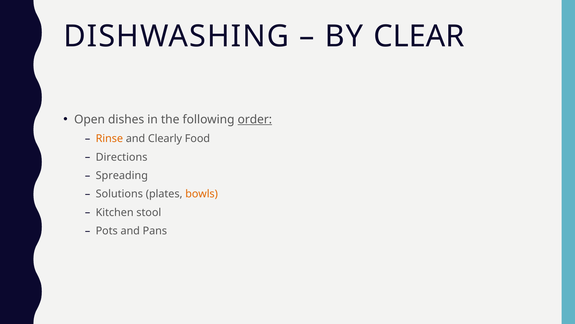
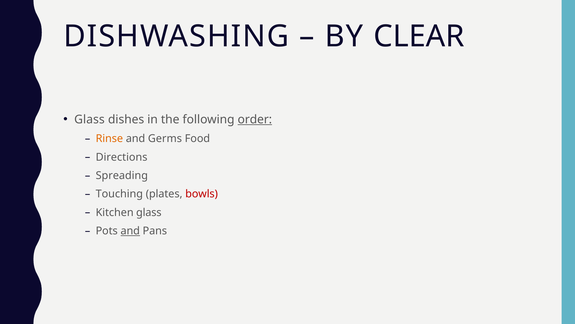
Open at (90, 119): Open -> Glass
Clearly: Clearly -> Germs
Solutions: Solutions -> Touching
bowls colour: orange -> red
Kitchen stool: stool -> glass
and at (130, 231) underline: none -> present
